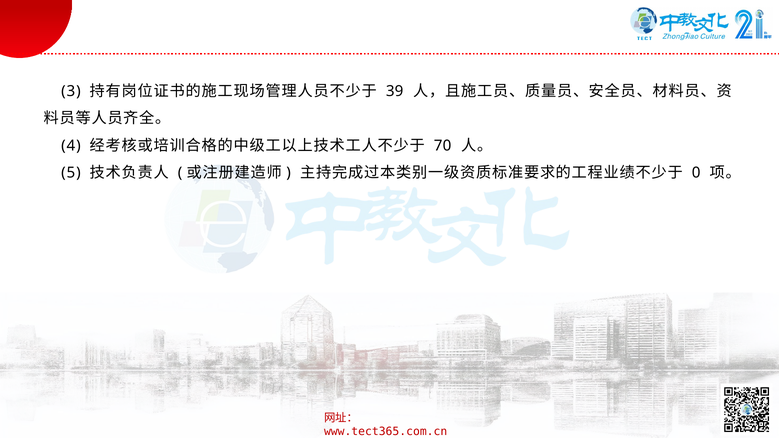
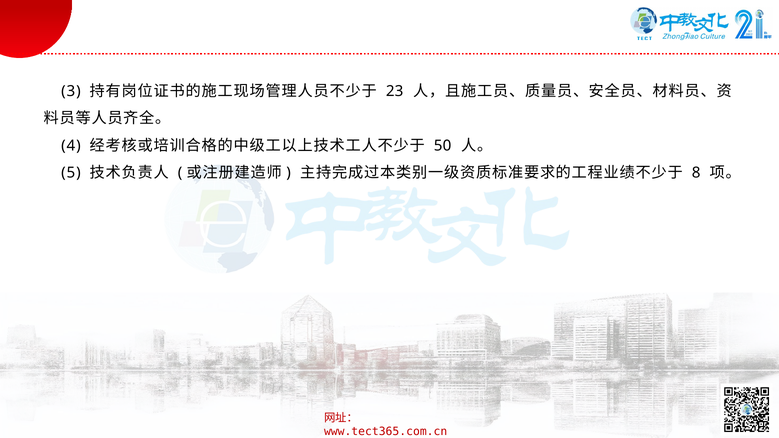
39: 39 -> 23
70: 70 -> 50
0: 0 -> 8
